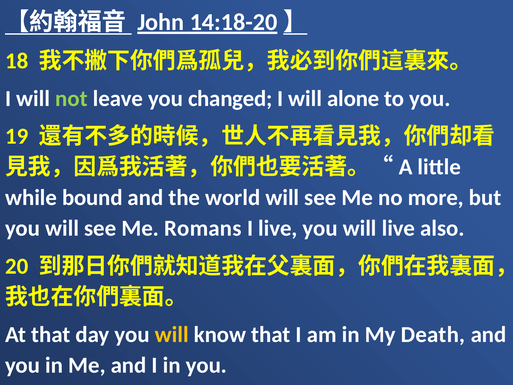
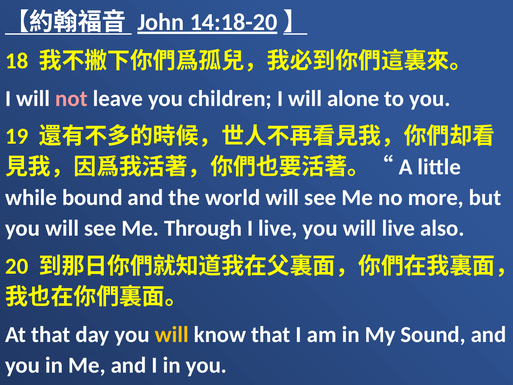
not colour: light green -> pink
changed: changed -> children
Romans: Romans -> Through
Death: Death -> Sound
